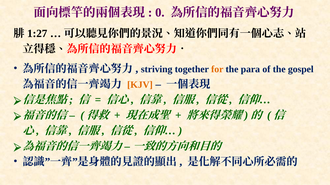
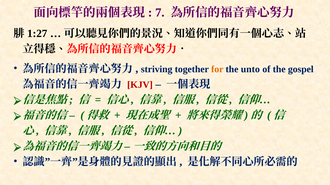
0: 0 -> 7
para: para -> unto
KJV colour: orange -> red
